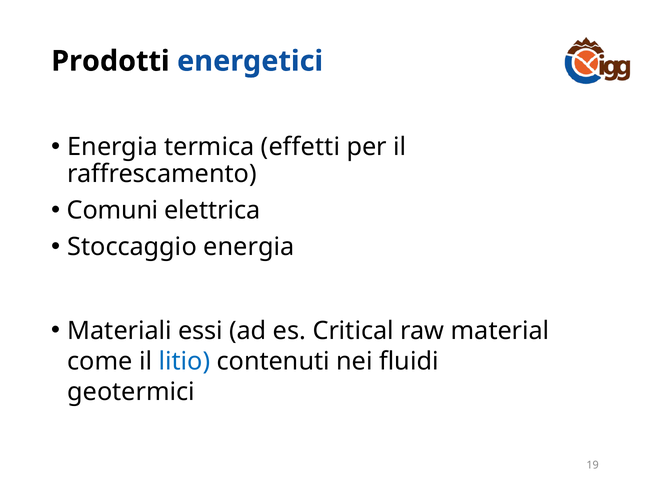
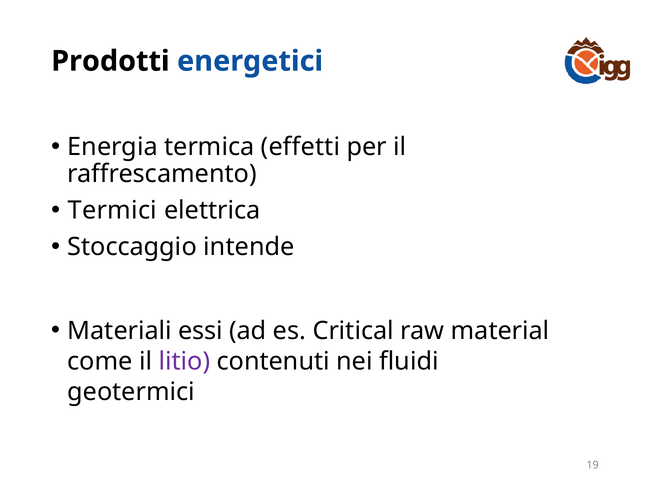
Comuni: Comuni -> Termici
Stoccaggio energia: energia -> intende
litio colour: blue -> purple
